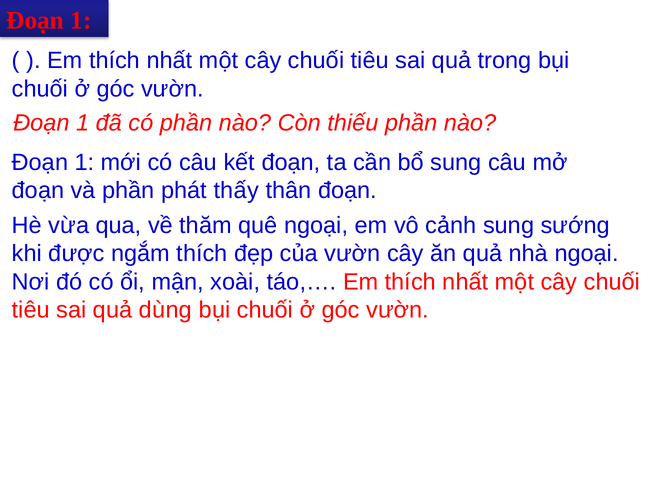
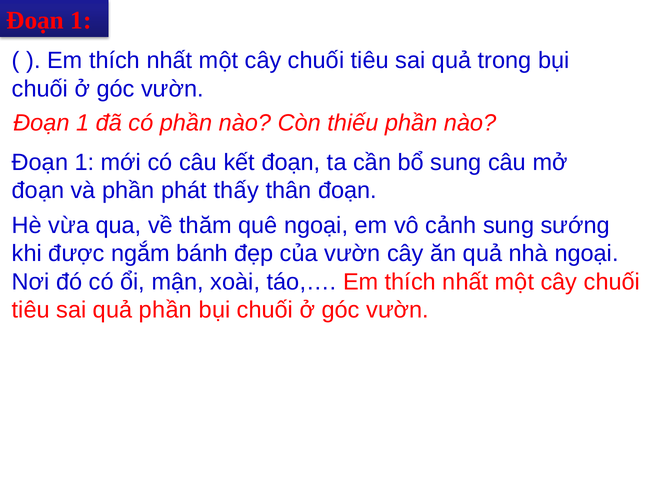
ngắm thích: thích -> bánh
quả dùng: dùng -> phần
